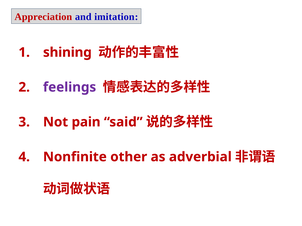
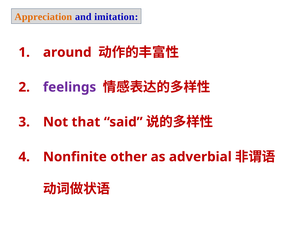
Appreciation colour: red -> orange
shining: shining -> around
pain: pain -> that
